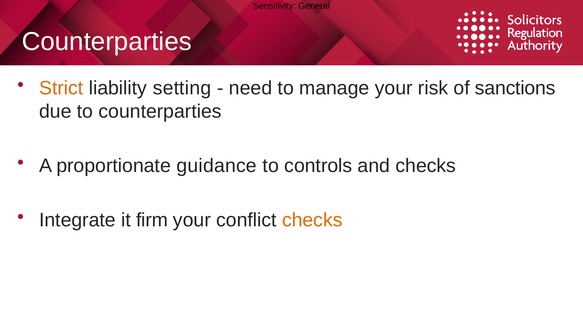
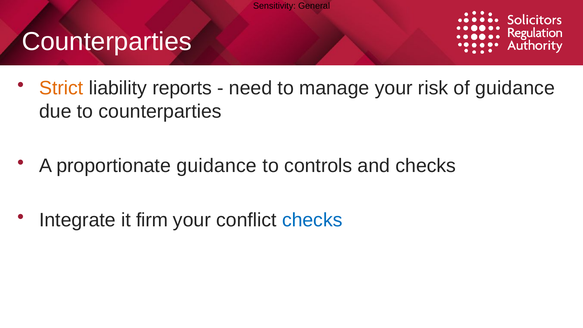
setting: setting -> reports
of sanctions: sanctions -> guidance
checks at (312, 220) colour: orange -> blue
